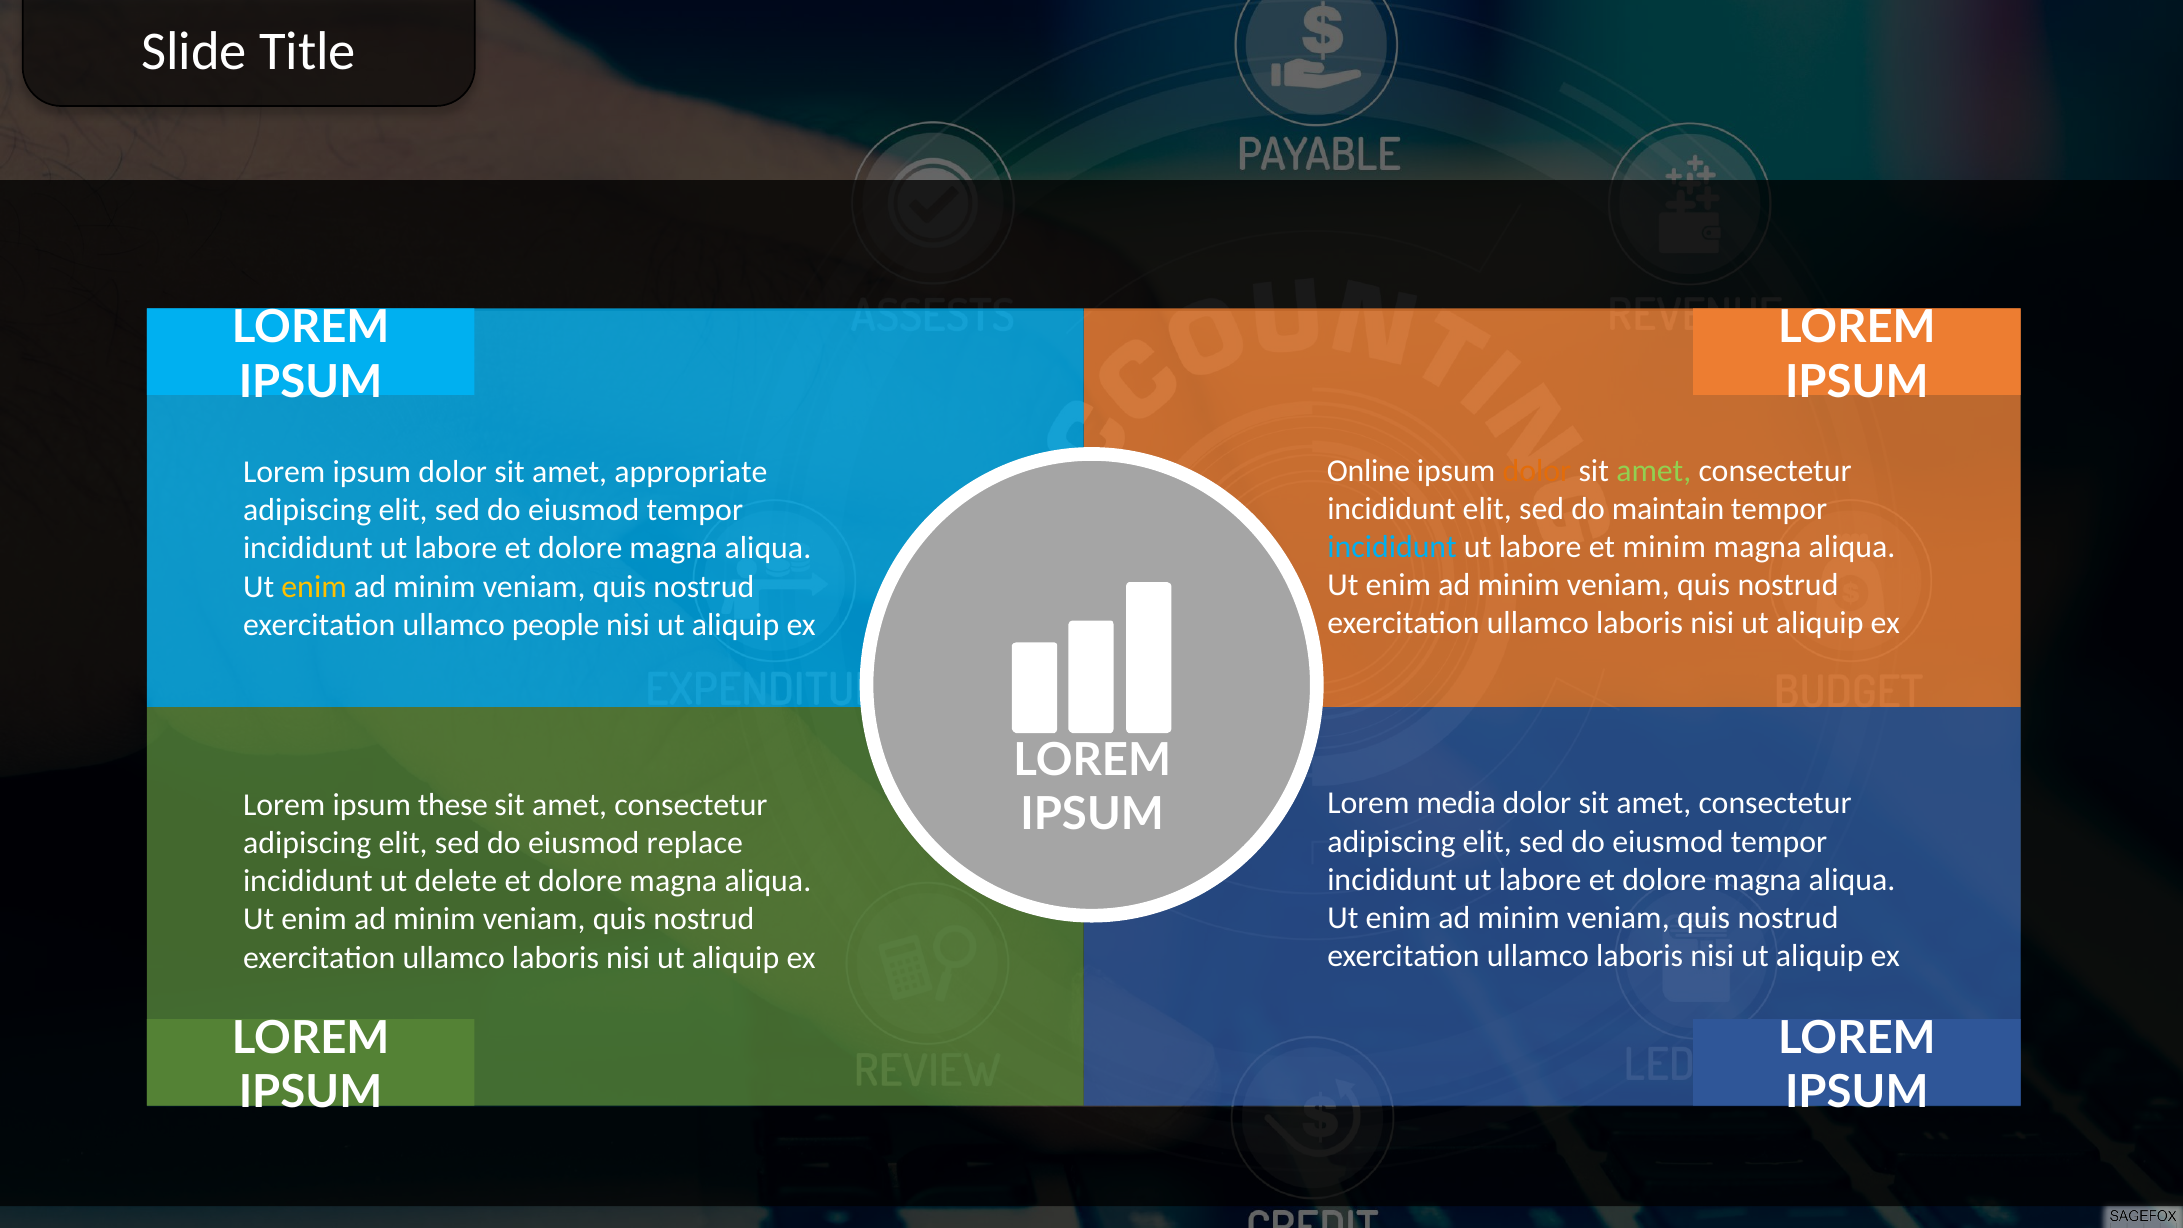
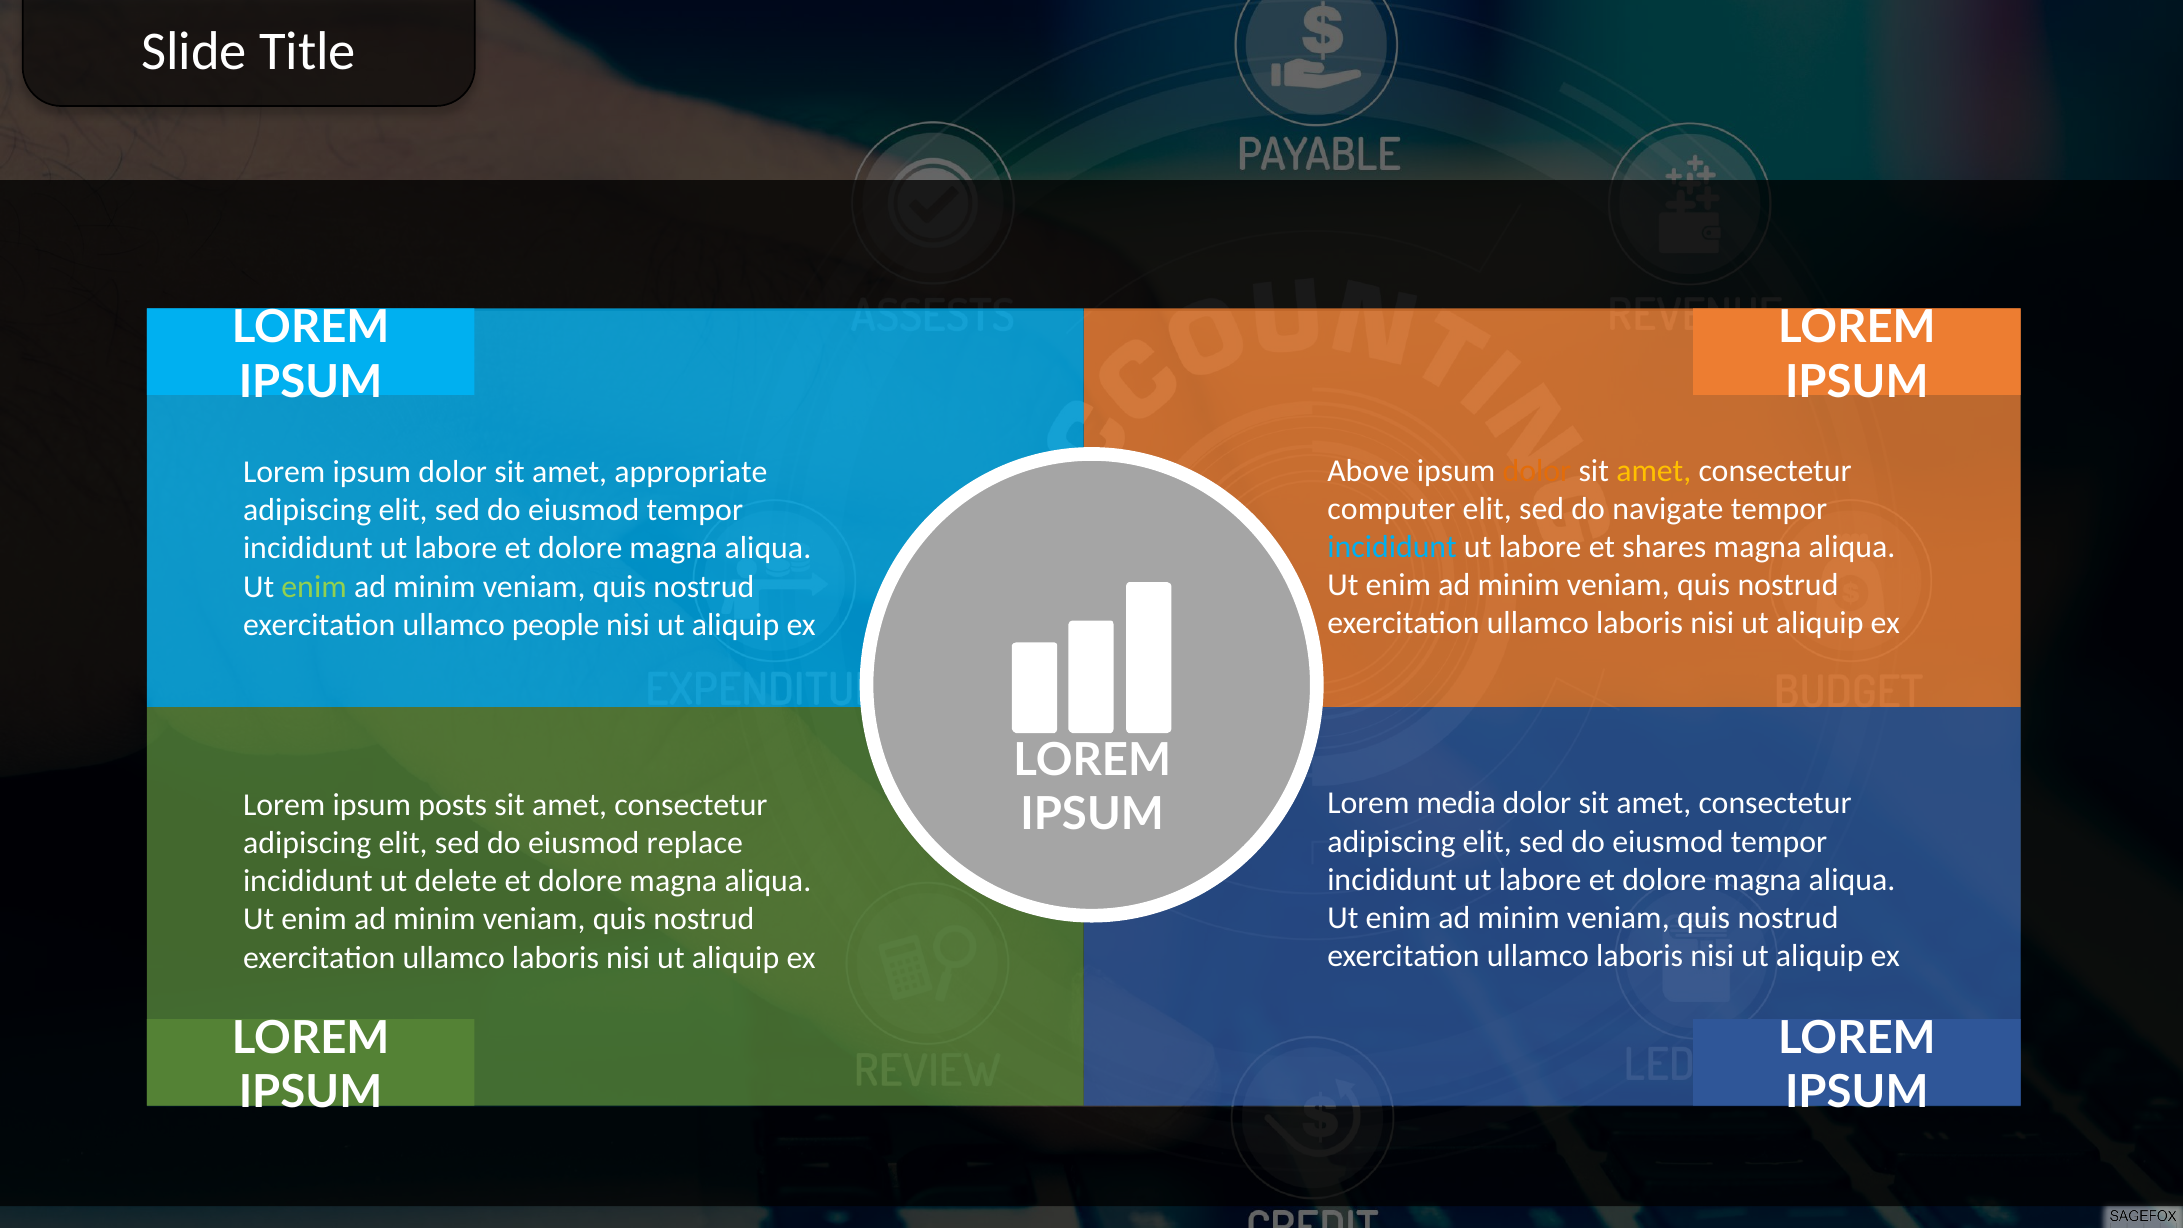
Online: Online -> Above
amet at (1654, 471) colour: light green -> yellow
incididunt at (1392, 509): incididunt -> computer
maintain: maintain -> navigate
et minim: minim -> shares
enim at (314, 587) colour: yellow -> light green
these: these -> posts
